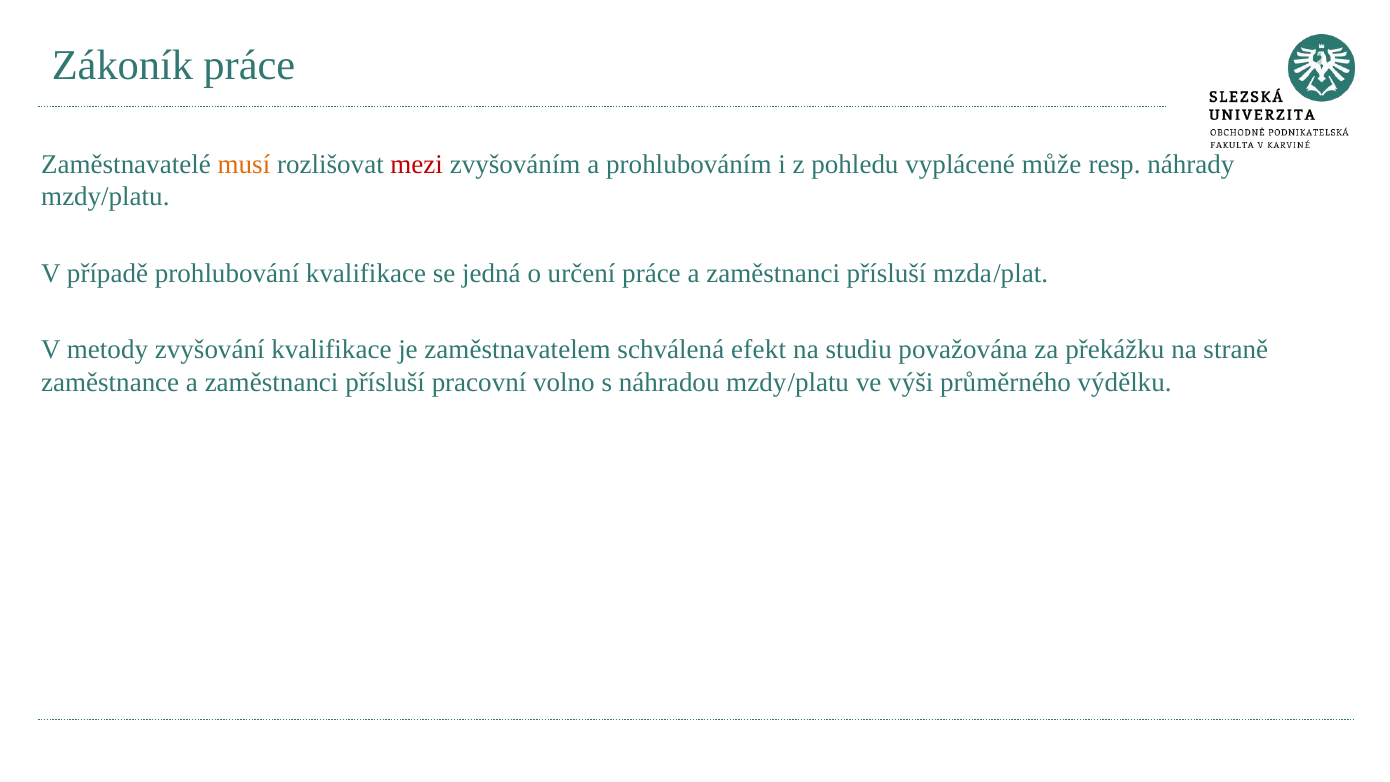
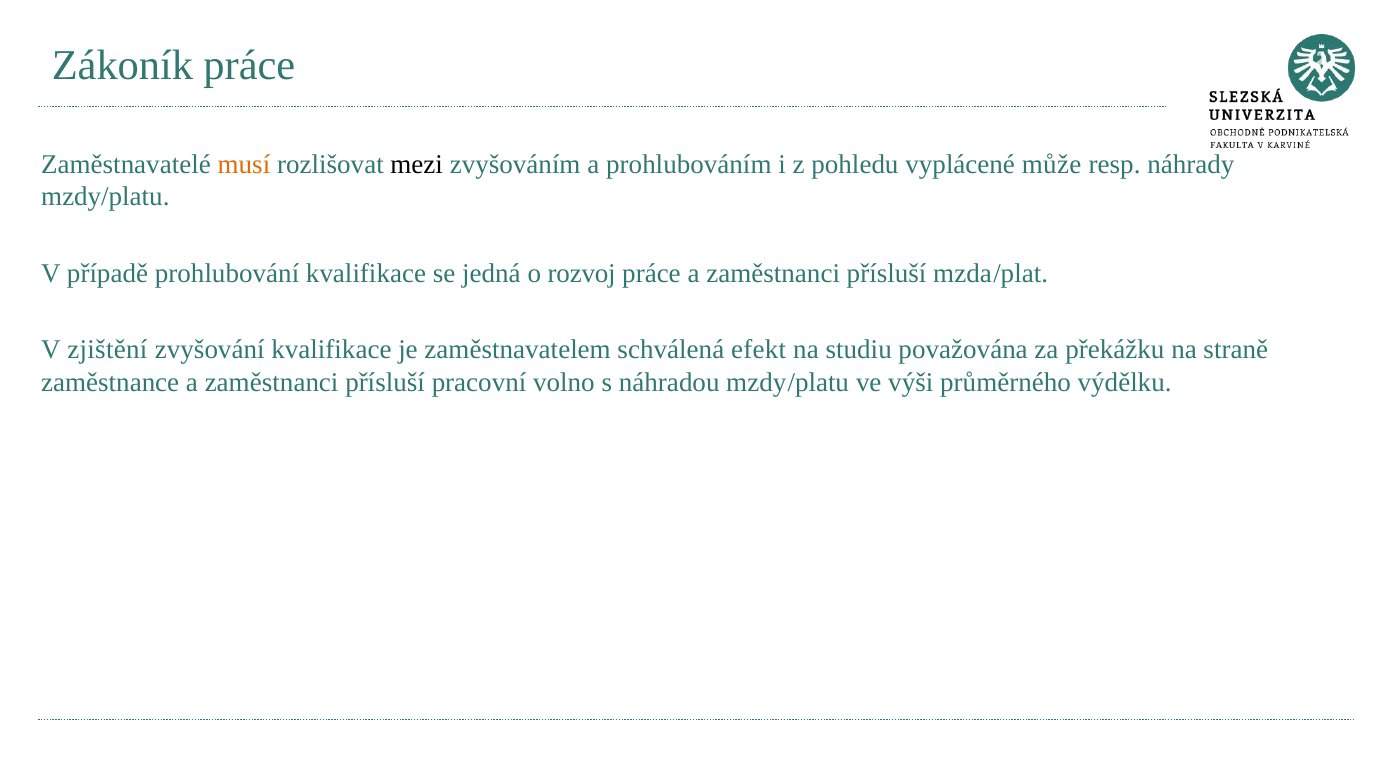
mezi colour: red -> black
určení: určení -> rozvoj
metody: metody -> zjištění
